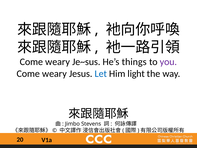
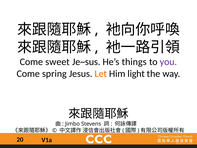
weary at (58, 62): weary -> sweet
weary at (54, 74): weary -> spring
Let colour: blue -> orange
